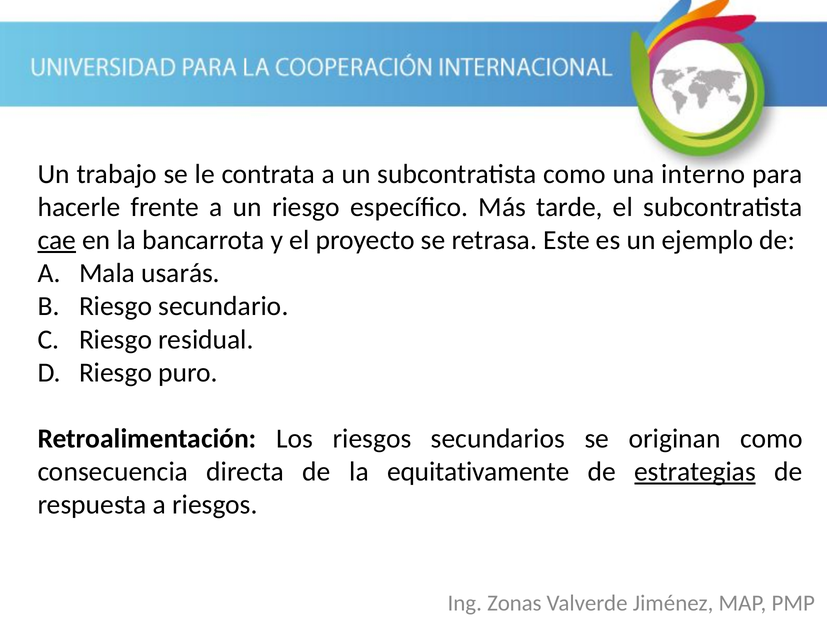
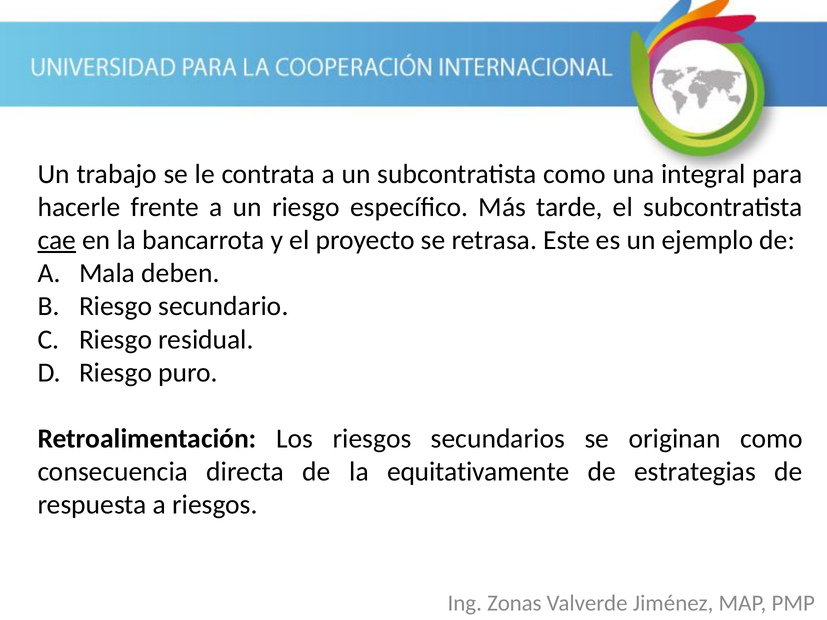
interno: interno -> integral
usarás: usarás -> deben
estrategias underline: present -> none
